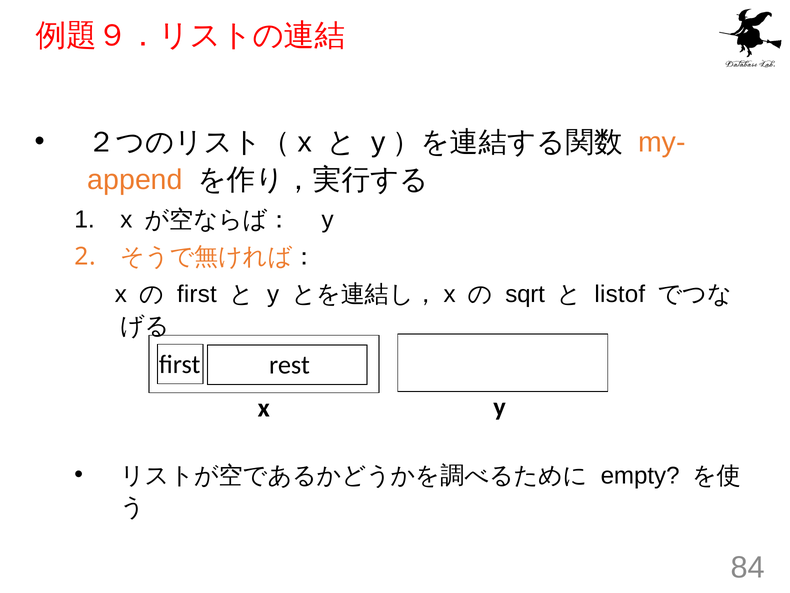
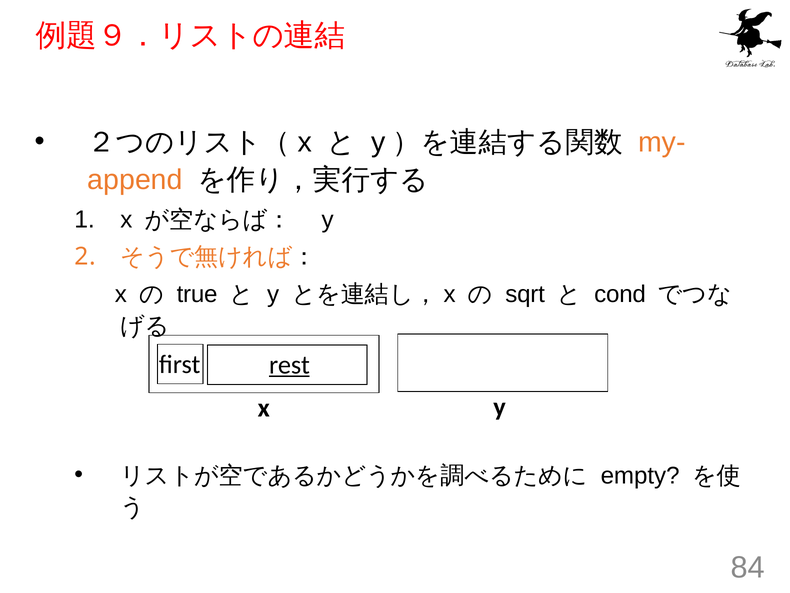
first at (197, 294): first -> true
listof: listof -> cond
rest underline: none -> present
